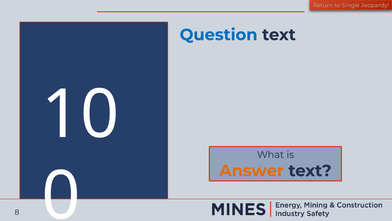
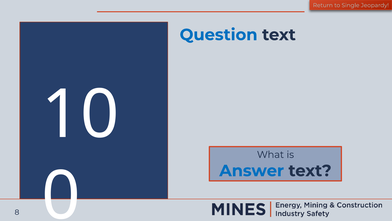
Answer colour: orange -> blue
